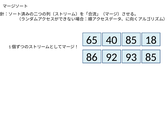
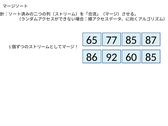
40: 40 -> 77
18: 18 -> 87
93: 93 -> 60
